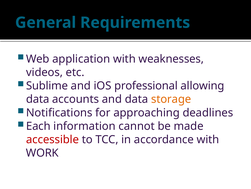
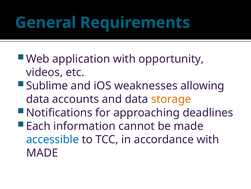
weaknesses: weaknesses -> opportunity
professional: professional -> weaknesses
accessible colour: red -> blue
WORK at (42, 152): WORK -> MADE
